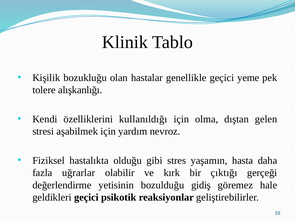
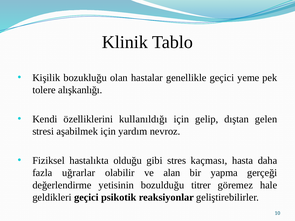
olma: olma -> gelip
yaşamın: yaşamın -> kaçması
kırk: kırk -> alan
çıktığı: çıktığı -> yapma
gidiş: gidiş -> titrer
